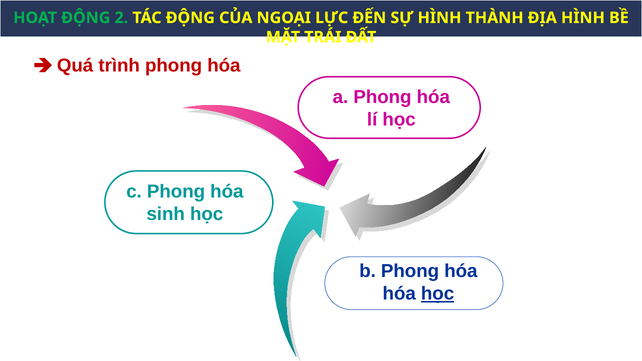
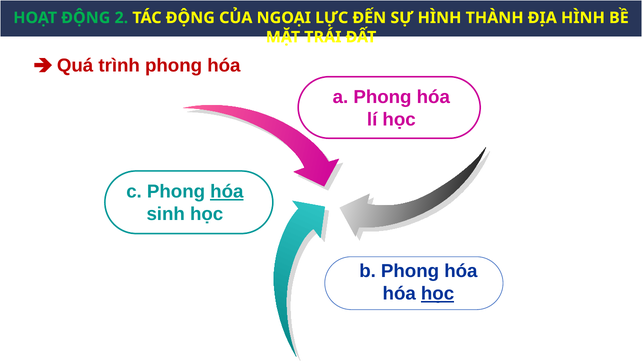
hóa at (227, 192) underline: none -> present
